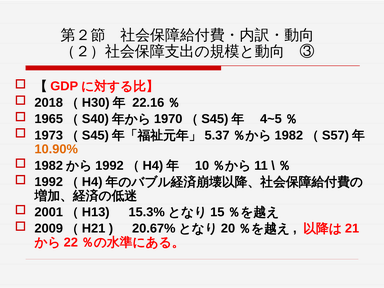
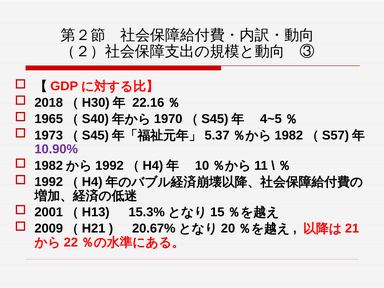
10.90% colour: orange -> purple
